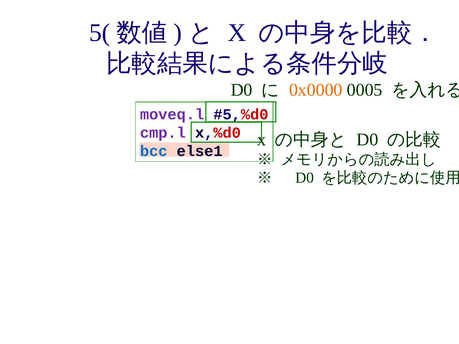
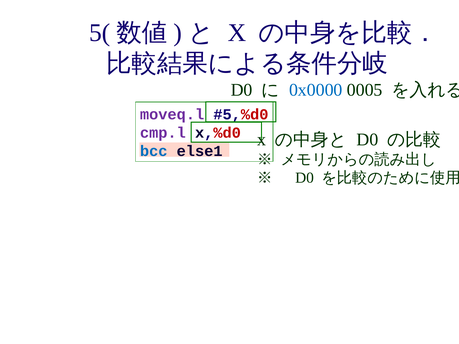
0x0000 colour: orange -> blue
